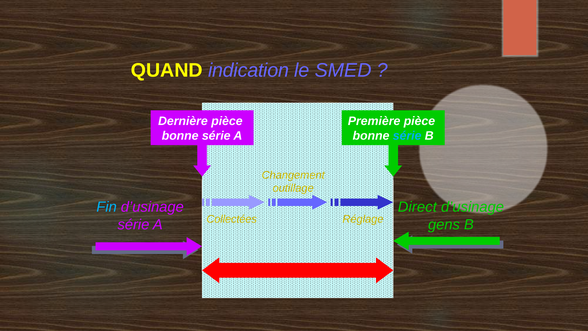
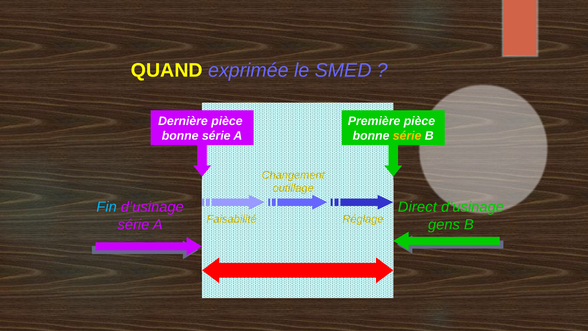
indication: indication -> exprimée
série at (407, 136) colour: light blue -> yellow
Collectées: Collectées -> Faisabilité
